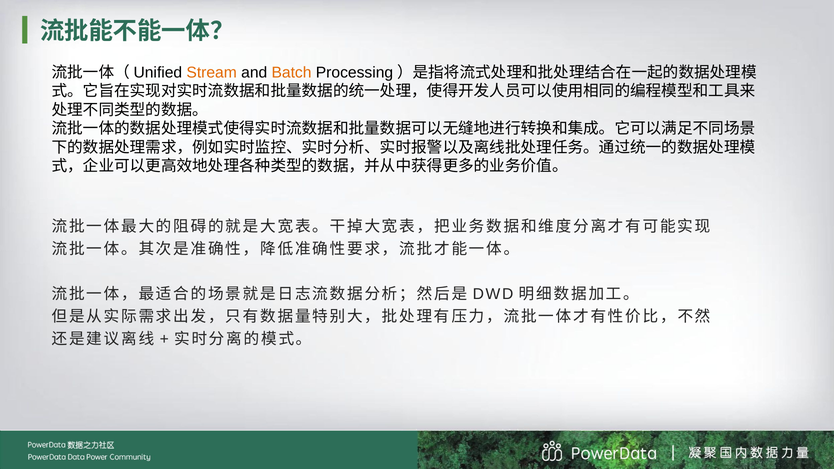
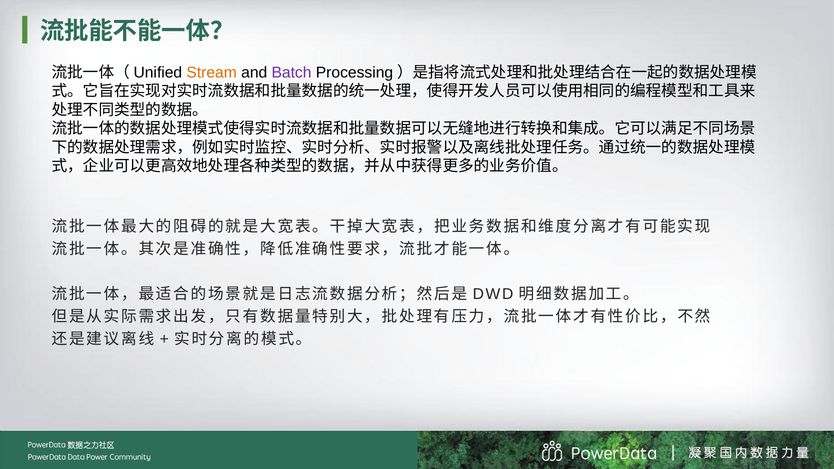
Batch colour: orange -> purple
